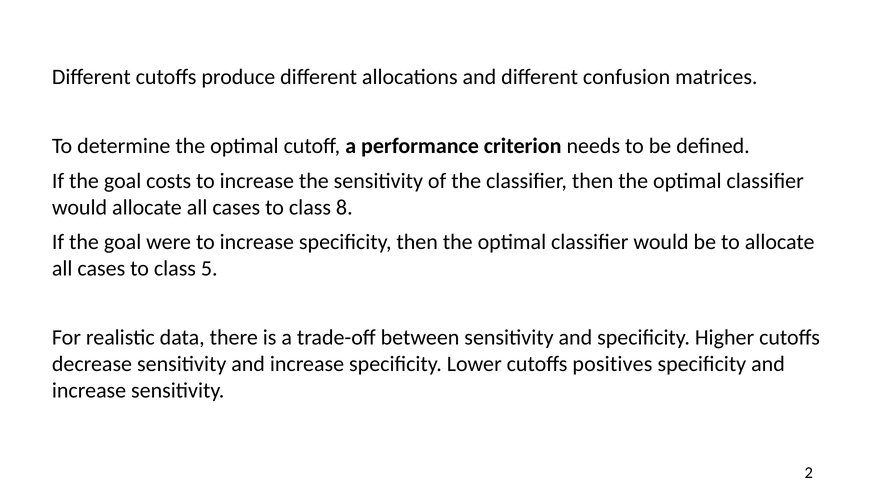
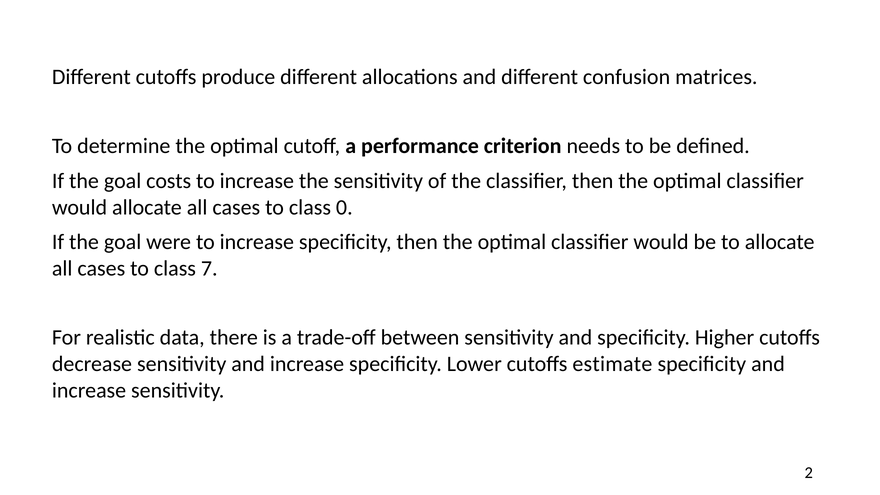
8: 8 -> 0
5: 5 -> 7
positives: positives -> estimate
